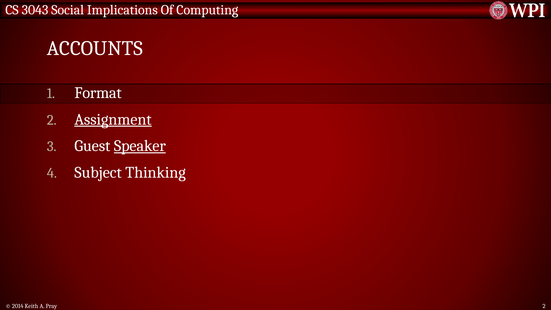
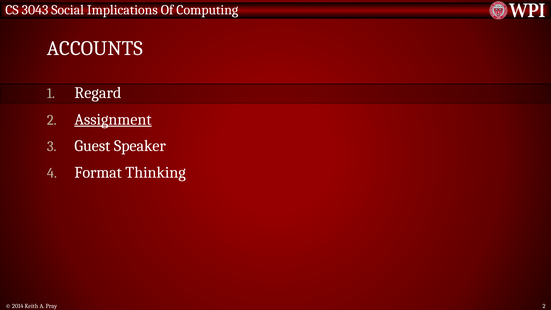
Format: Format -> Regard
Speaker underline: present -> none
Subject: Subject -> Format
